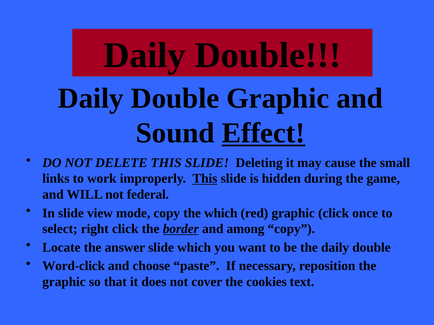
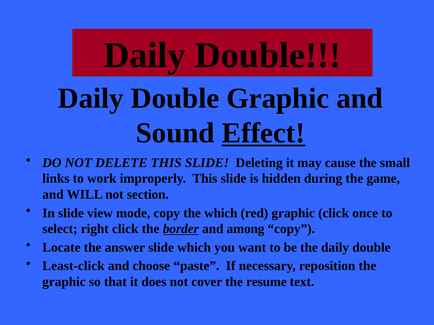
This at (205, 179) underline: present -> none
federal: federal -> section
Word-click: Word-click -> Least-click
cookies: cookies -> resume
